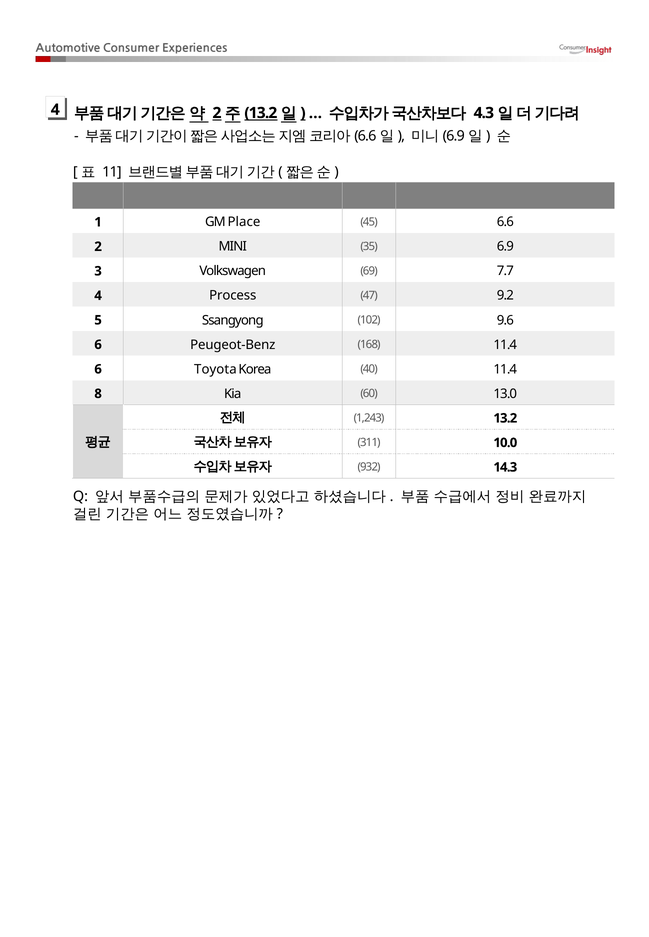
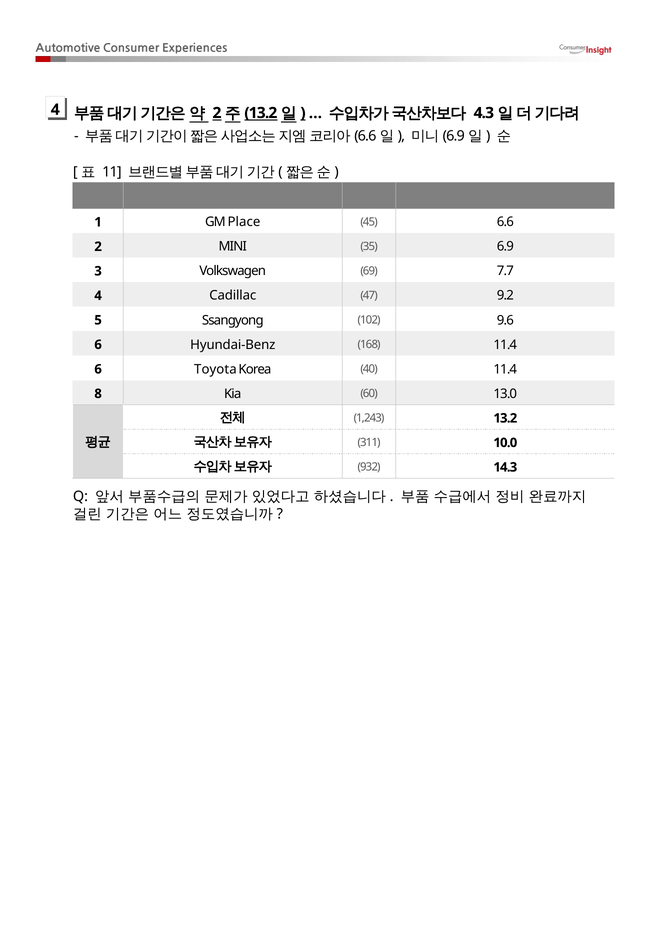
Process: Process -> Cadillac
Peugeot-Benz: Peugeot-Benz -> Hyundai-Benz
